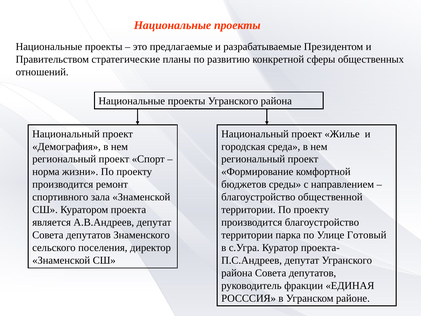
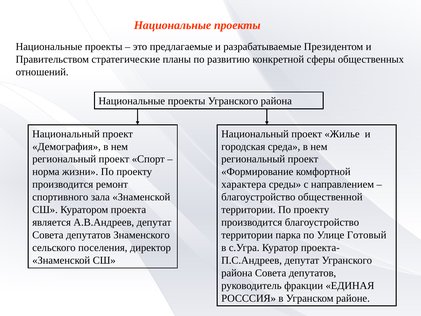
бюджетов: бюджетов -> характера
